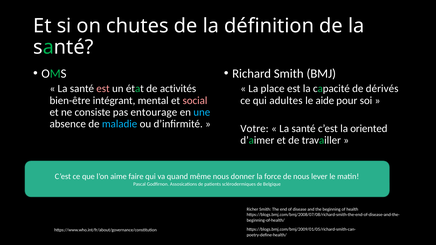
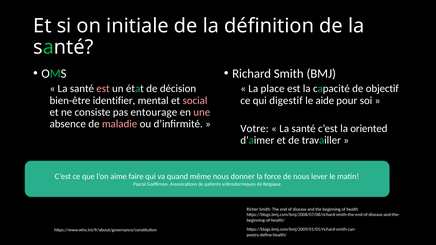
chutes: chutes -> initiale
activités: activités -> décision
dérivés: dérivés -> objectif
intégrant: intégrant -> identifier
adultes: adultes -> digestif
une colour: light blue -> pink
maladie colour: light blue -> pink
